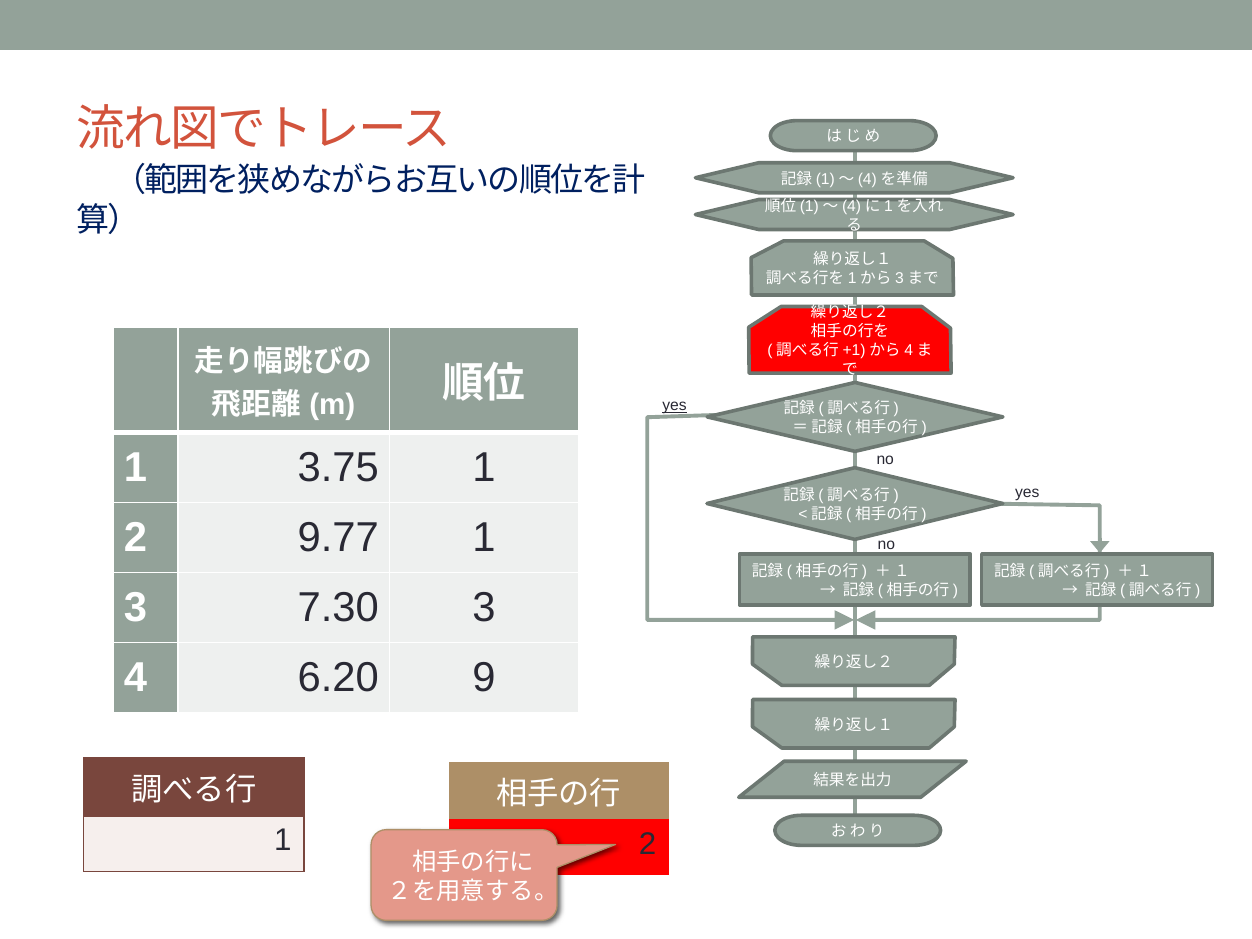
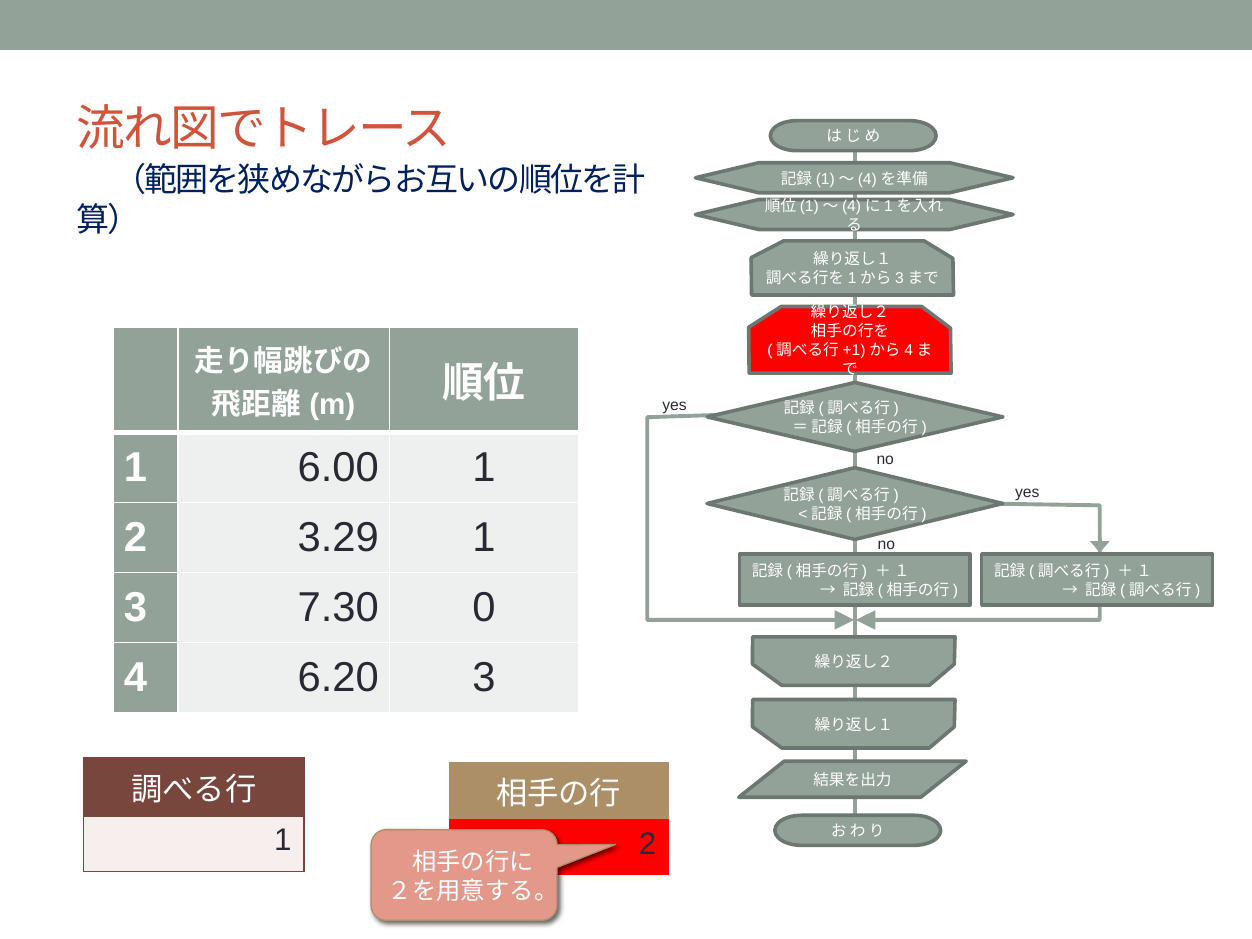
yes at (675, 405) underline: present -> none
3.75: 3.75 -> 6.00
9.77: 9.77 -> 3.29
7.30 3: 3 -> 0
6.20 9: 9 -> 3
